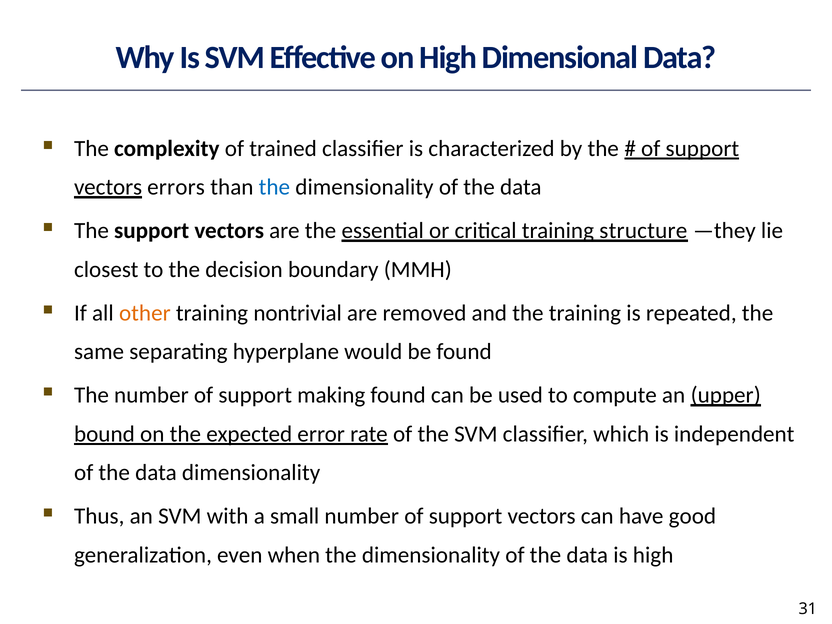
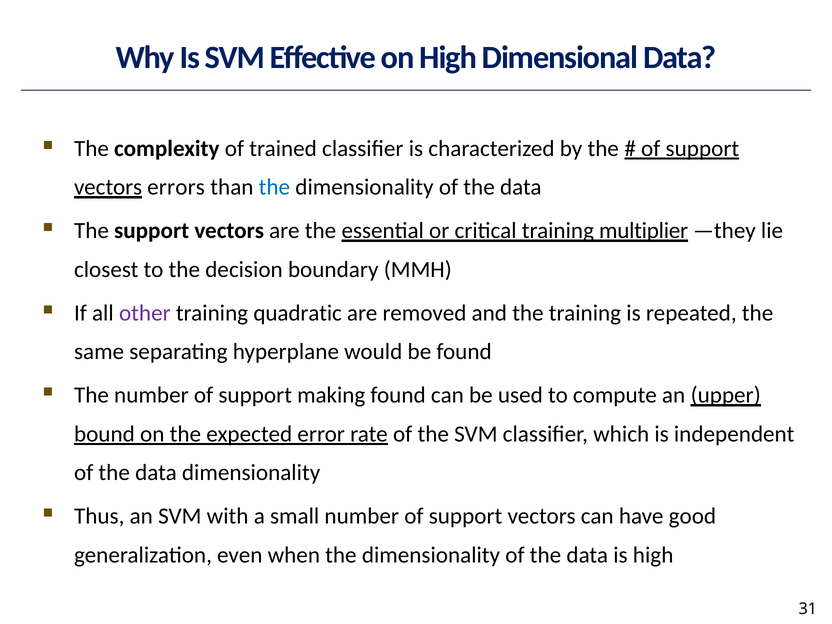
structure: structure -> multiplier
other colour: orange -> purple
nontrivial: nontrivial -> quadratic
